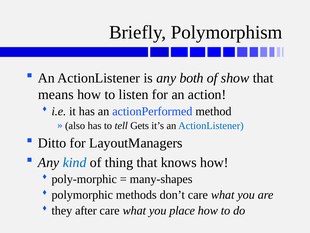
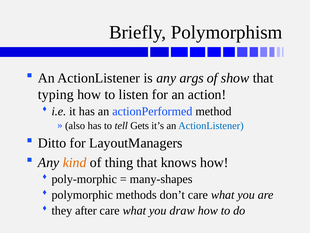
both: both -> args
means: means -> typing
kind colour: blue -> orange
place: place -> draw
